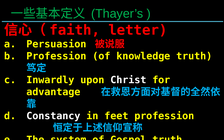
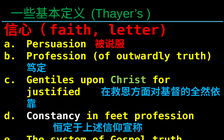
knowledge: knowledge -> outwardly
Inwardly: Inwardly -> Gentiles
Christ colour: white -> light green
advantage: advantage -> justified
